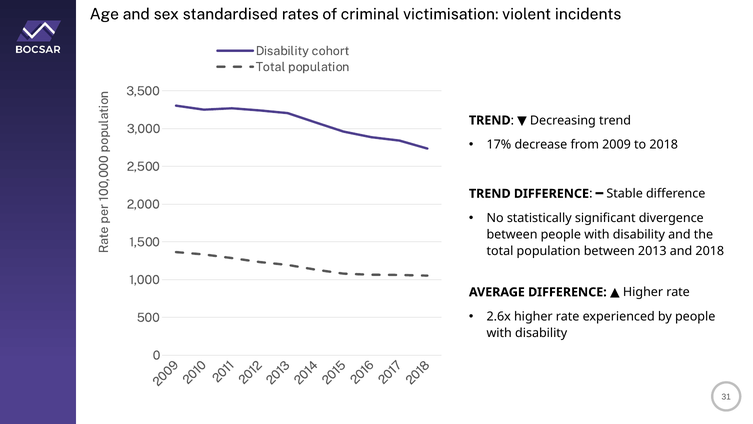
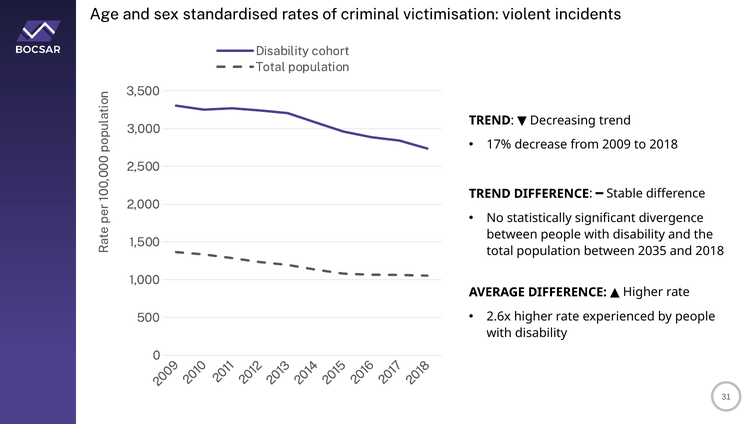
2013: 2013 -> 2035
